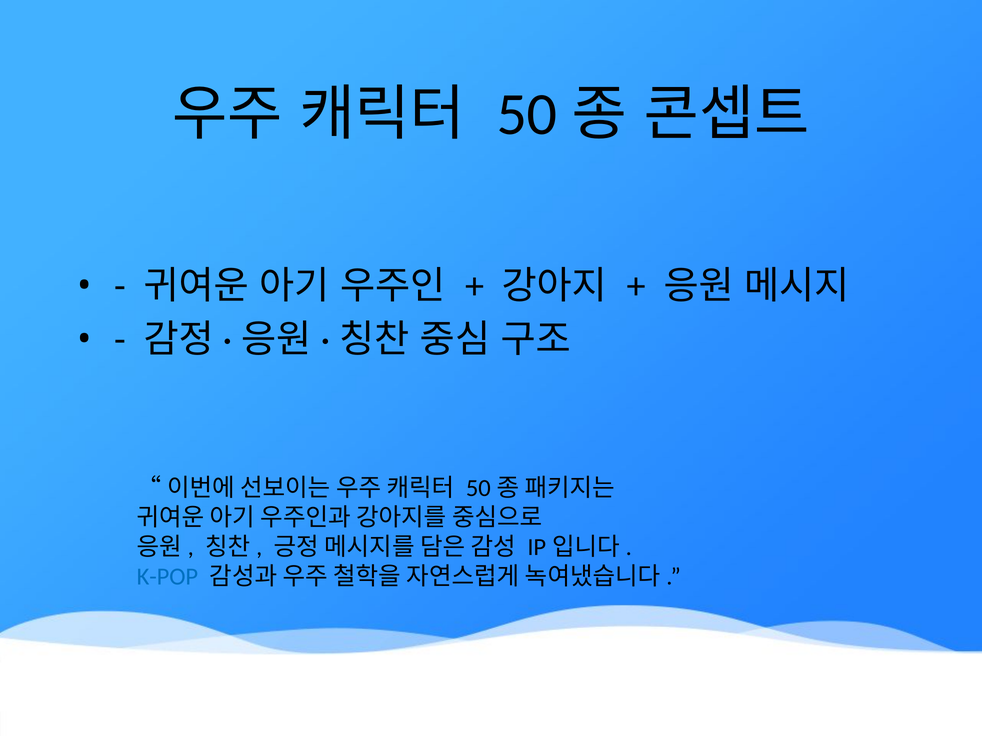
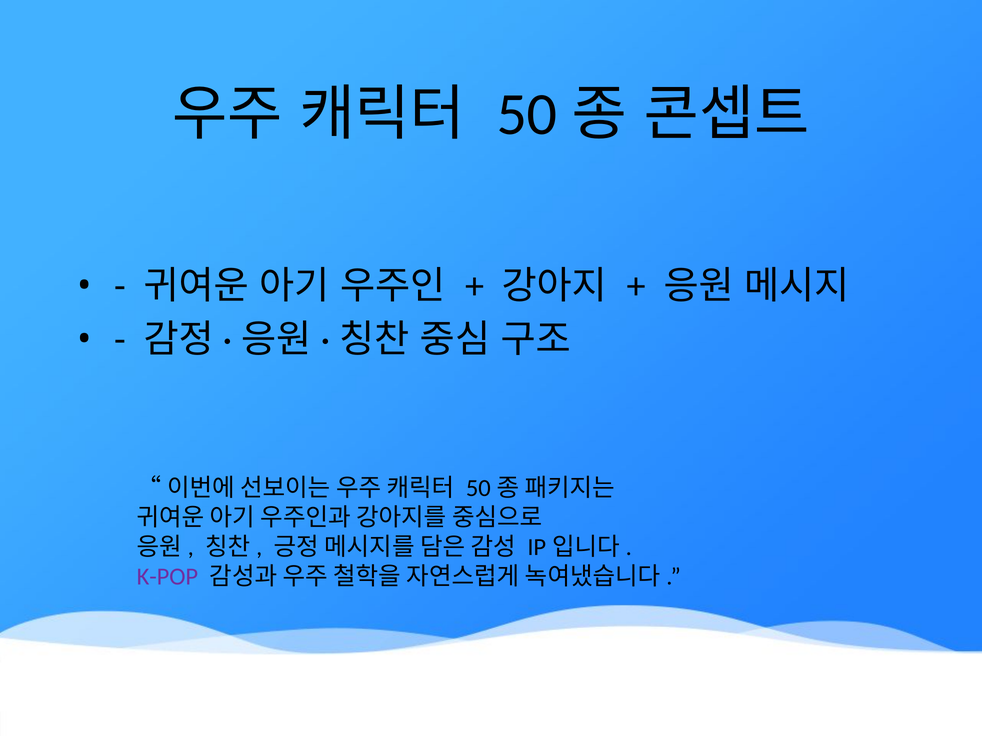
K-POP colour: blue -> purple
